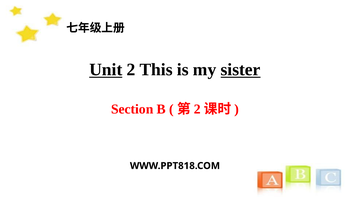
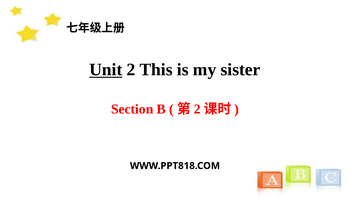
sister underline: present -> none
